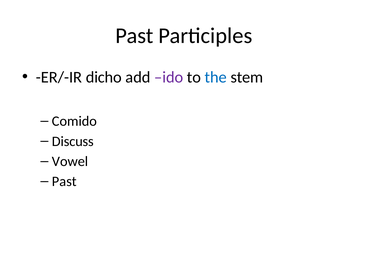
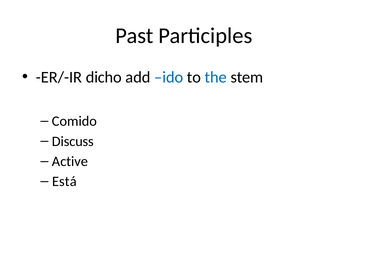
ido colour: purple -> blue
Vowel: Vowel -> Active
Past at (64, 181): Past -> Está
